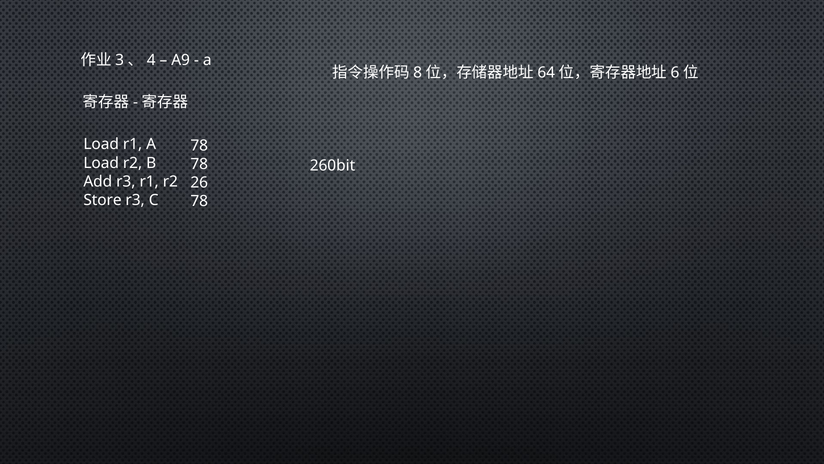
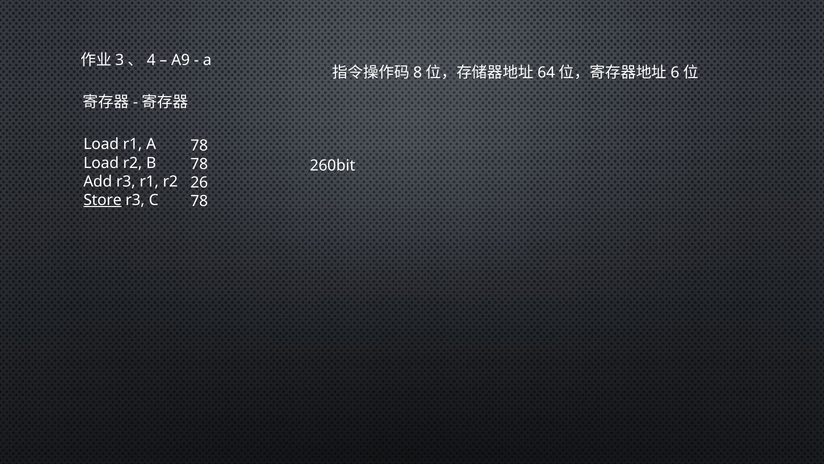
Store underline: none -> present
